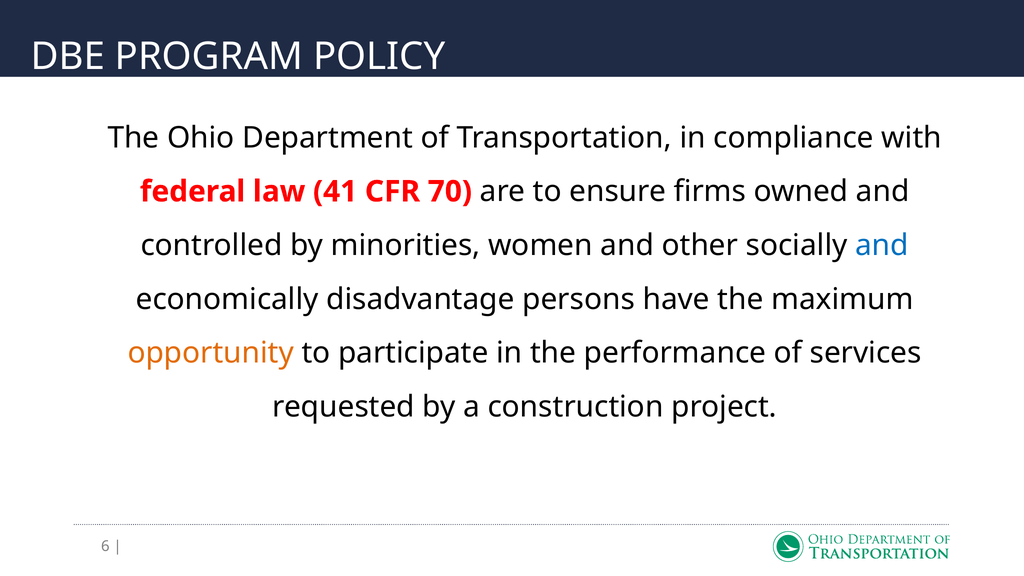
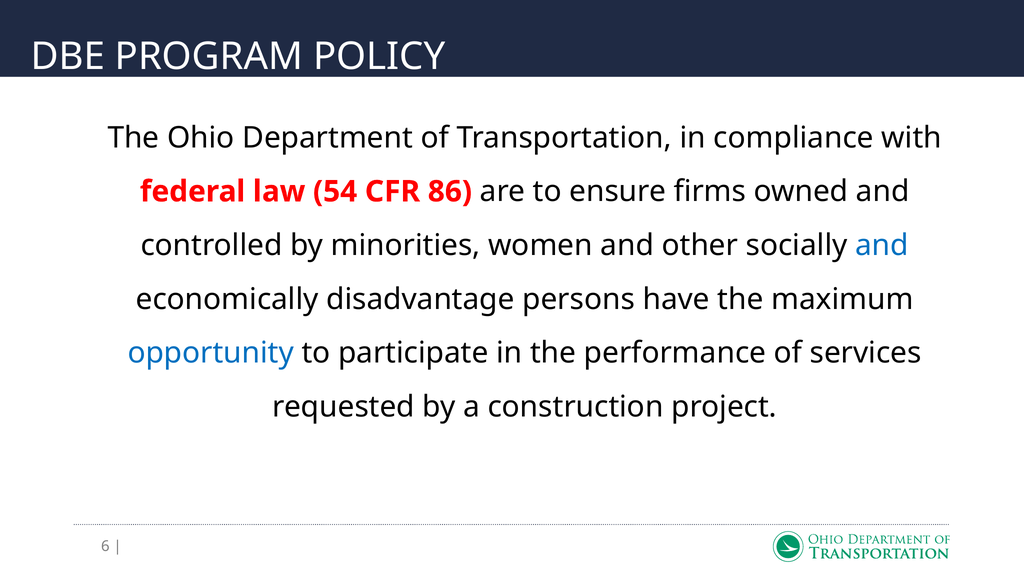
41: 41 -> 54
70: 70 -> 86
opportunity colour: orange -> blue
